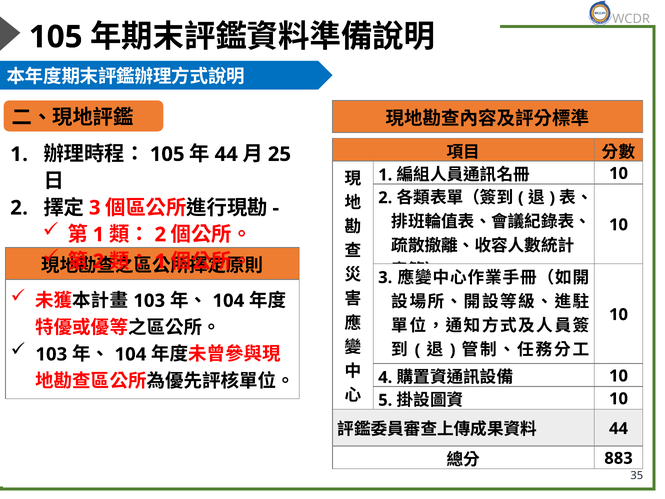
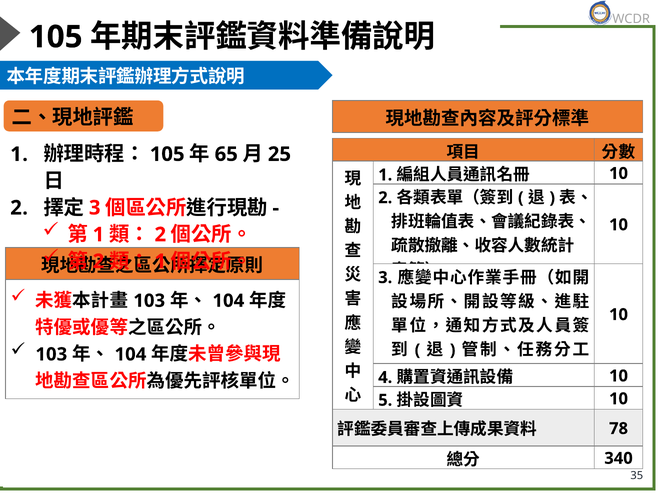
44 at (226, 154): 44 -> 65
44 at (619, 428): 44 -> 78
883: 883 -> 340
